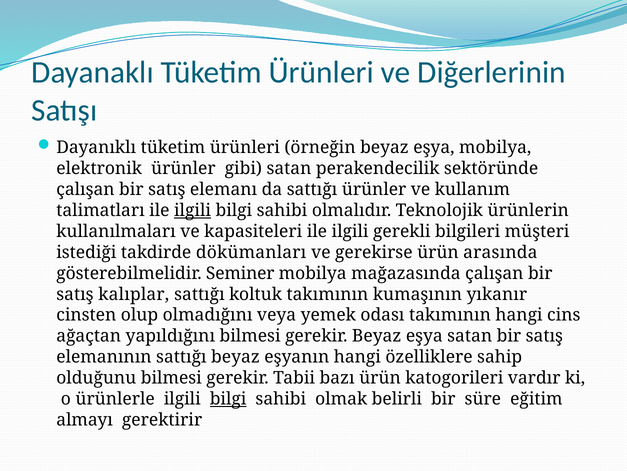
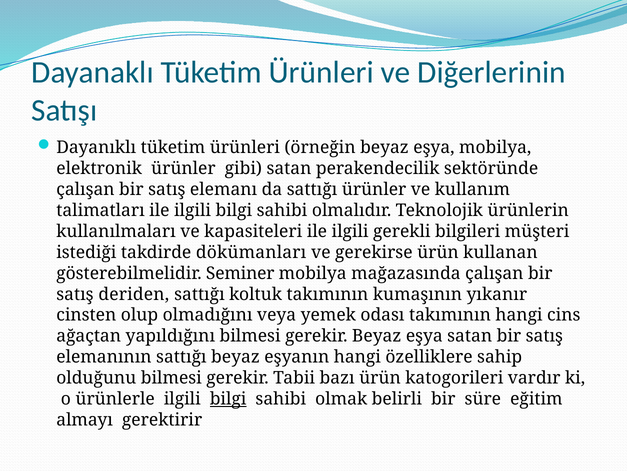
ilgili at (193, 210) underline: present -> none
arasında: arasında -> kullanan
kalıplar: kalıplar -> deriden
